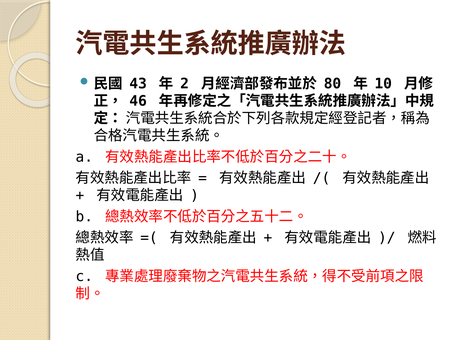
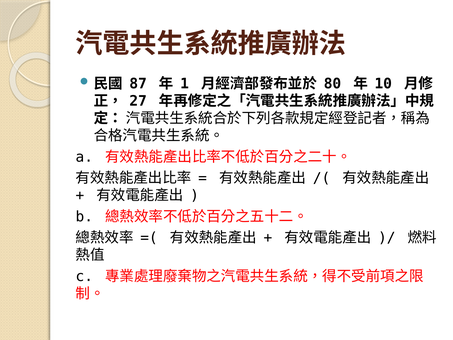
43: 43 -> 87
2: 2 -> 1
46: 46 -> 27
